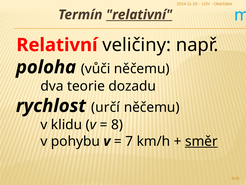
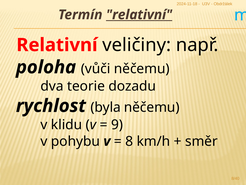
určí: určí -> byla
8: 8 -> 9
7: 7 -> 8
směr underline: present -> none
